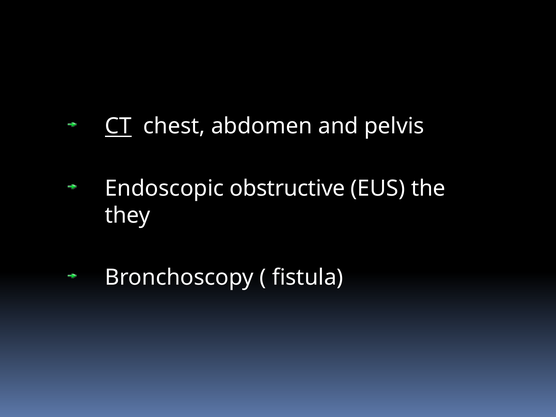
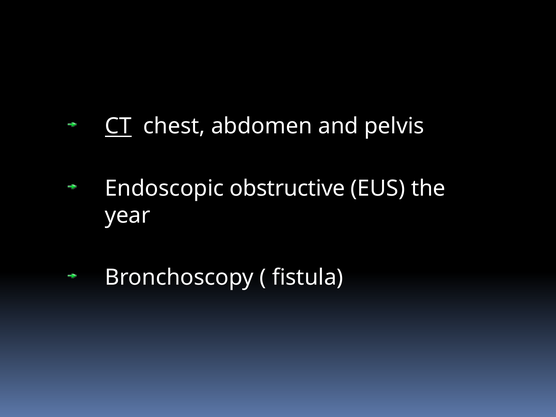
they: they -> year
